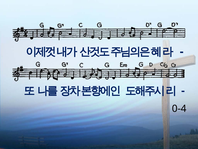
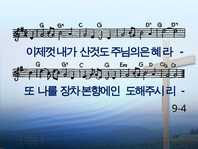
0-4: 0-4 -> 9-4
